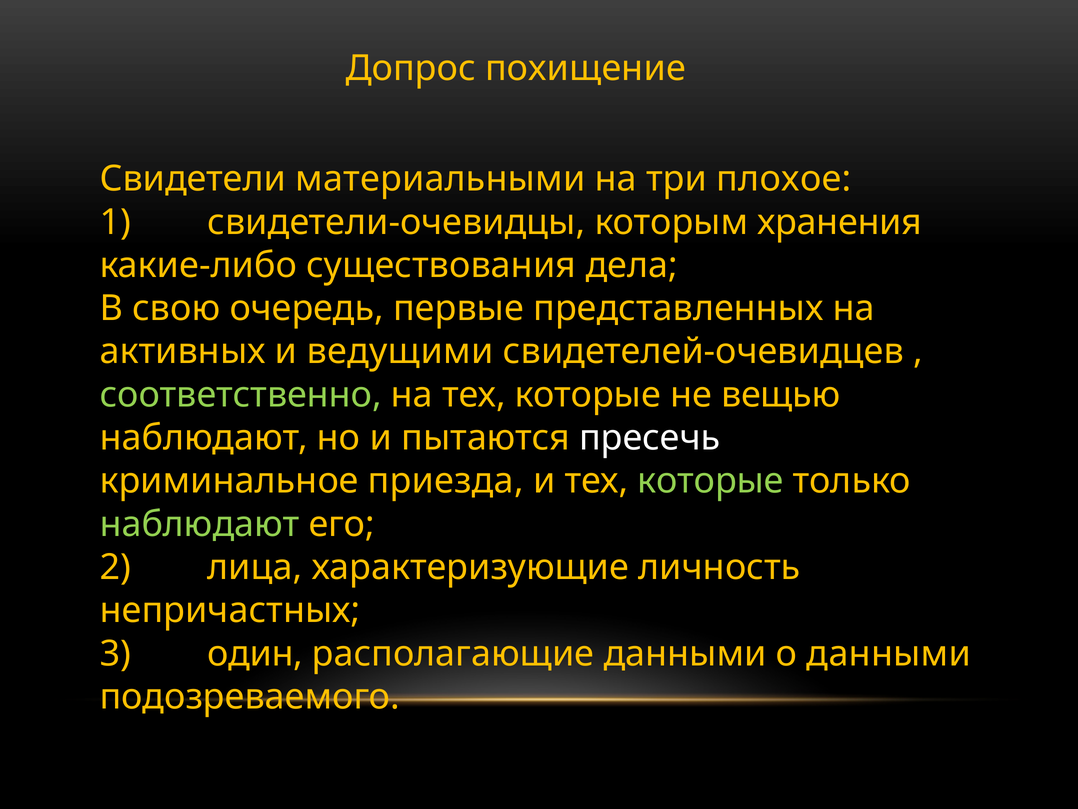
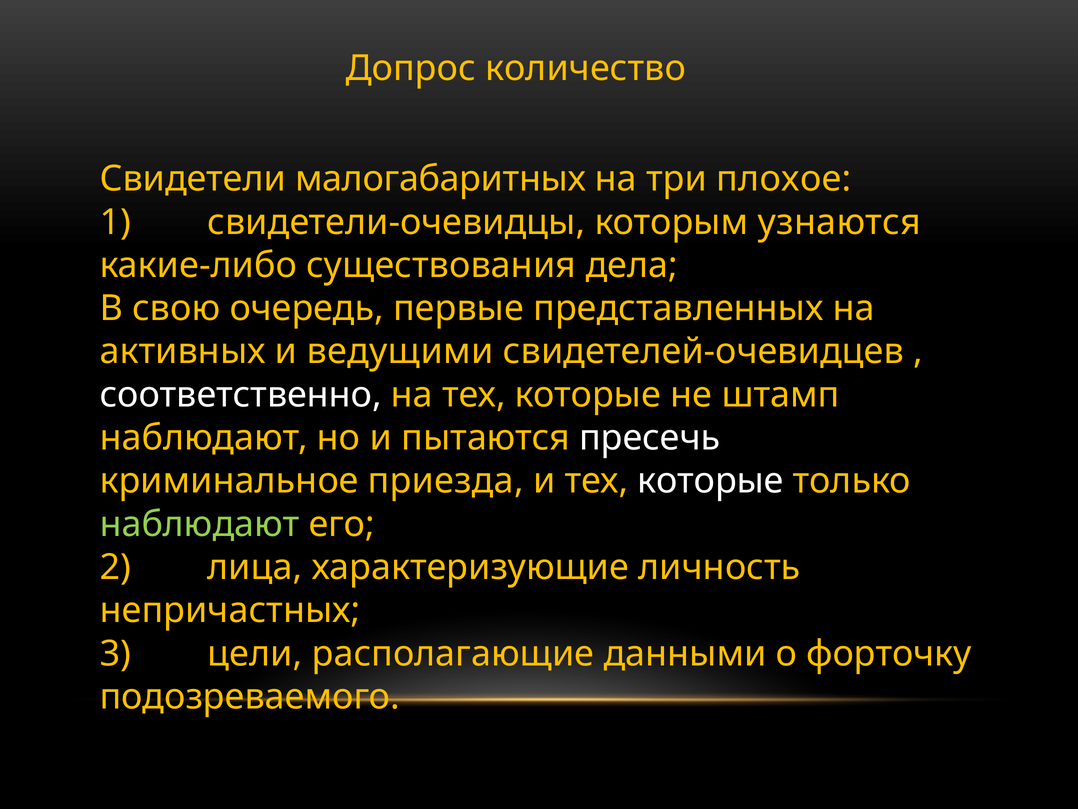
похищение: похищение -> количество
материальными: материальными -> малогабаритных
хранения: хранения -> узнаются
соответственно colour: light green -> white
вещью: вещью -> штамп
которые at (710, 481) colour: light green -> white
один: один -> цели
о данными: данными -> форточку
